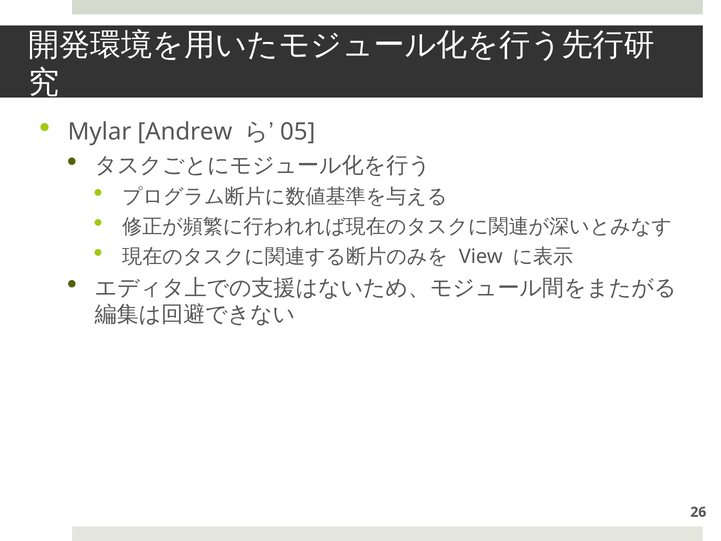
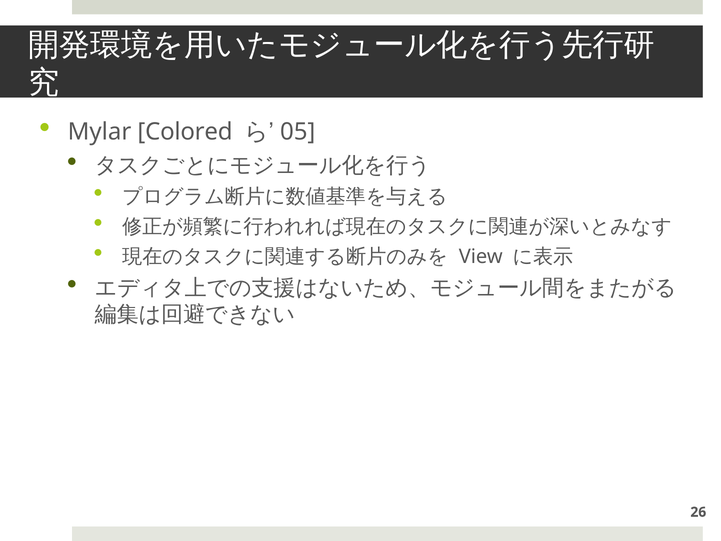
Andrew: Andrew -> Colored
